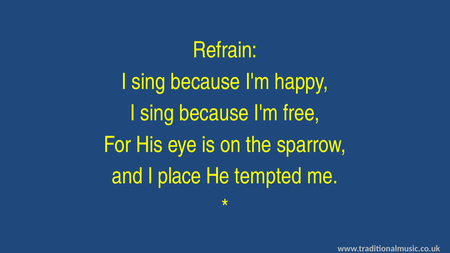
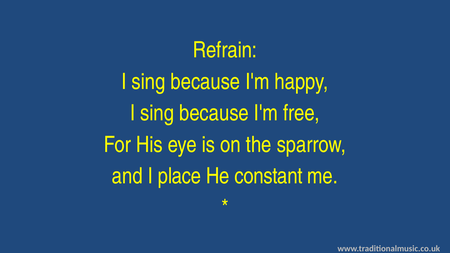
tempted: tempted -> constant
